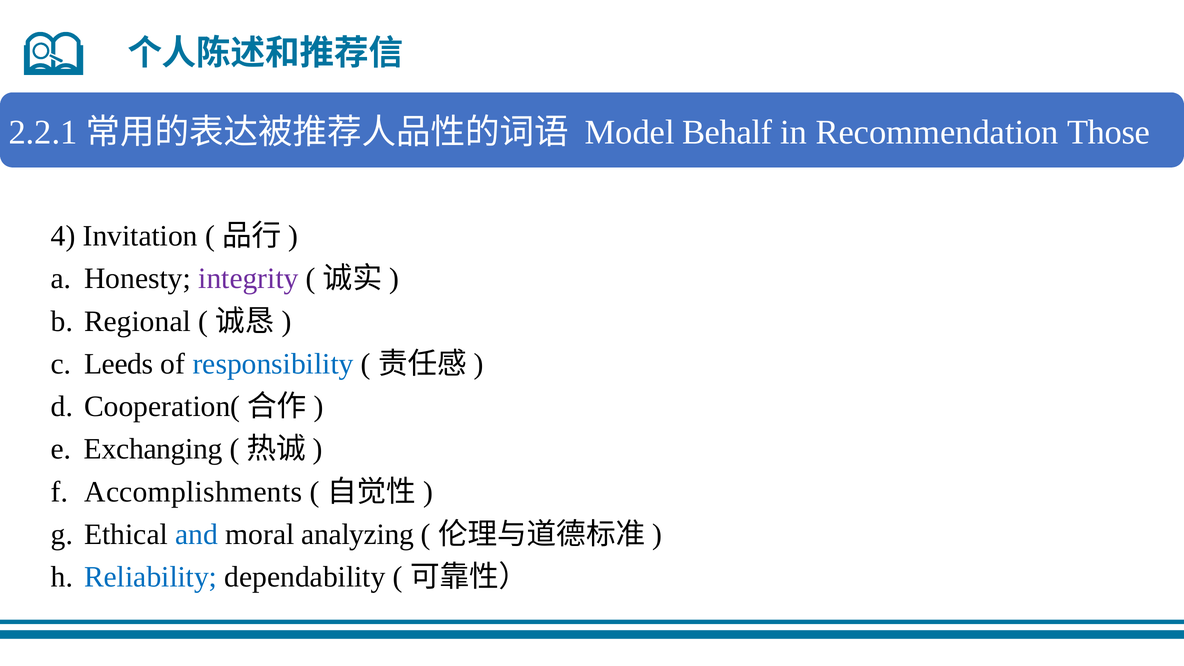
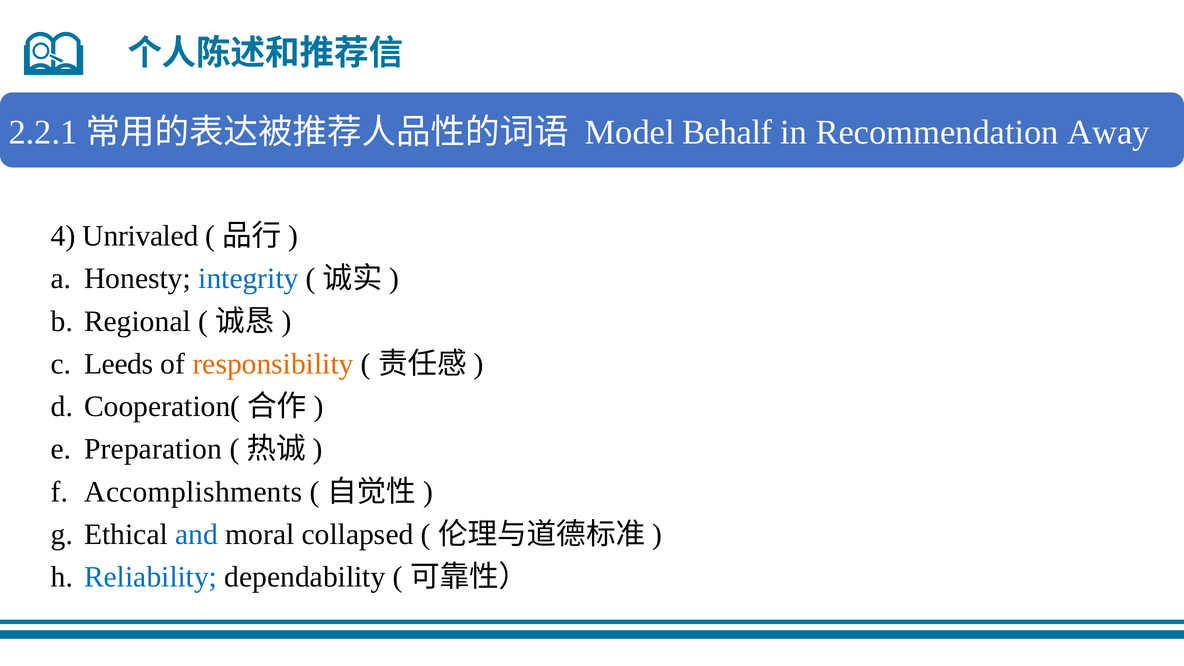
Those: Those -> Away
Invitation: Invitation -> Unrivaled
integrity colour: purple -> blue
responsibility colour: blue -> orange
Exchanging: Exchanging -> Preparation
analyzing: analyzing -> collapsed
